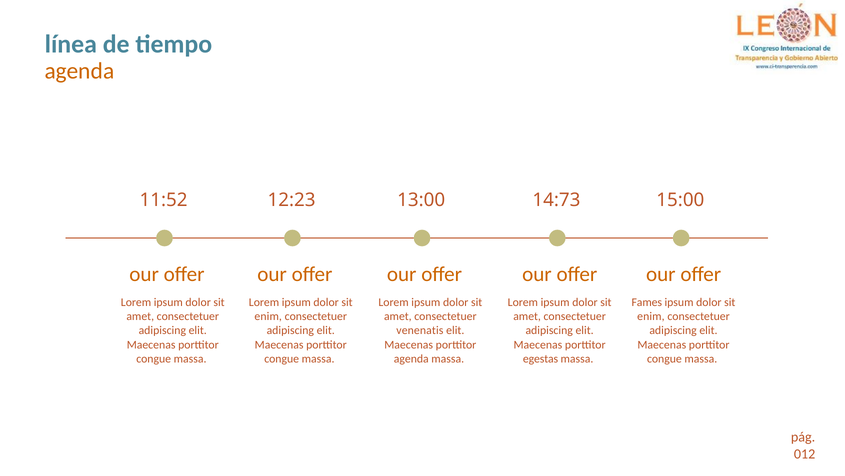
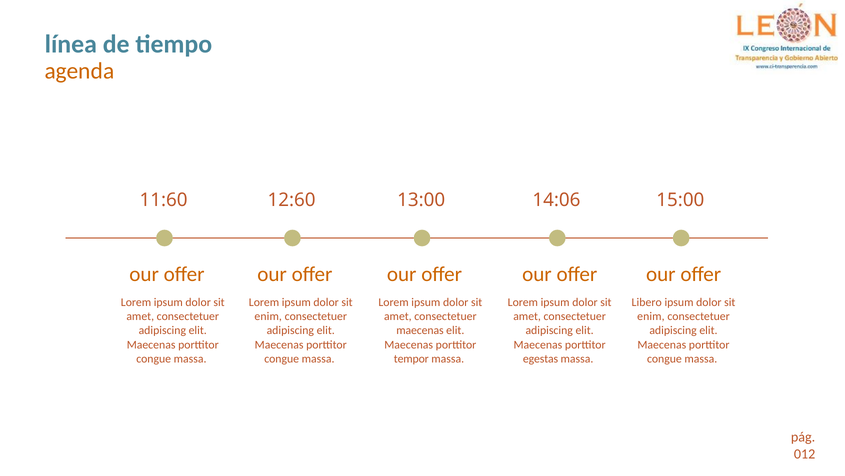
11:52: 11:52 -> 11:60
12:23: 12:23 -> 12:60
14:73: 14:73 -> 14:06
Fames: Fames -> Libero
venenatis at (420, 330): venenatis -> maecenas
agenda at (411, 358): agenda -> tempor
